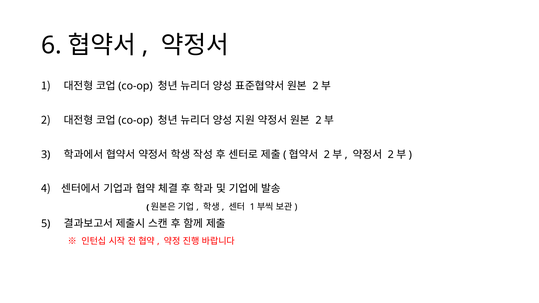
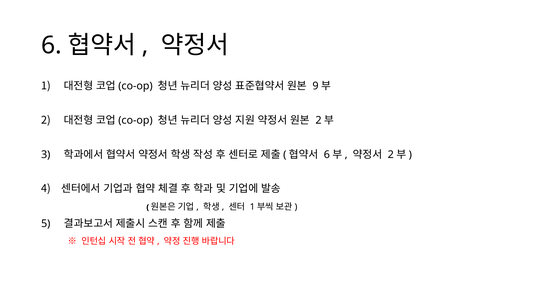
2 at (316, 86): 2 -> 9
2 at (327, 155): 2 -> 6
